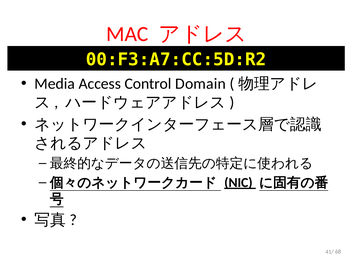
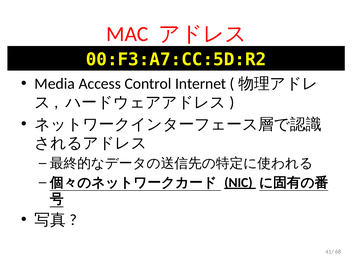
Domain: Domain -> Internet
